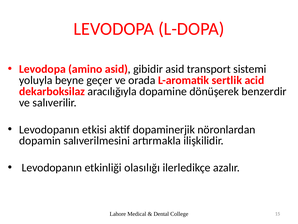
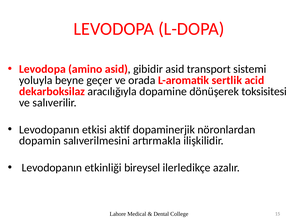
benzerdir: benzerdir -> toksisitesi
olasılığı: olasılığı -> bireysel
